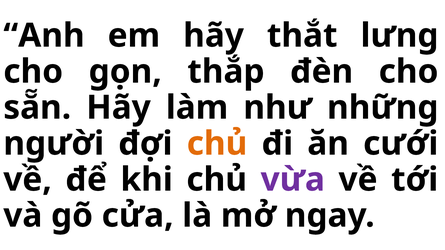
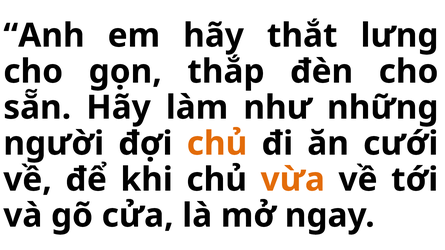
vừa colour: purple -> orange
